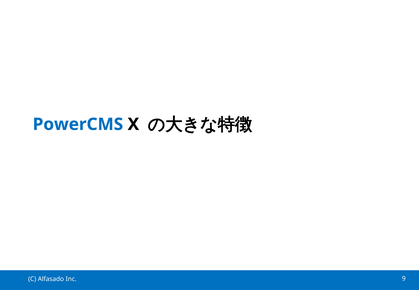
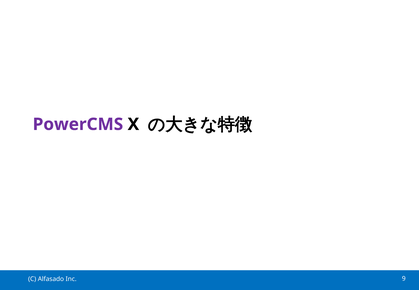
PowerCMS colour: blue -> purple
